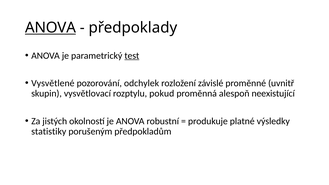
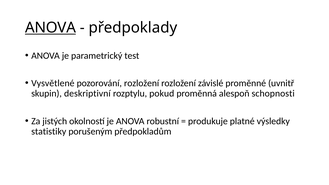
test underline: present -> none
pozorování odchylek: odchylek -> rozložení
vysvětlovací: vysvětlovací -> deskriptivní
neexistující: neexistující -> schopnosti
